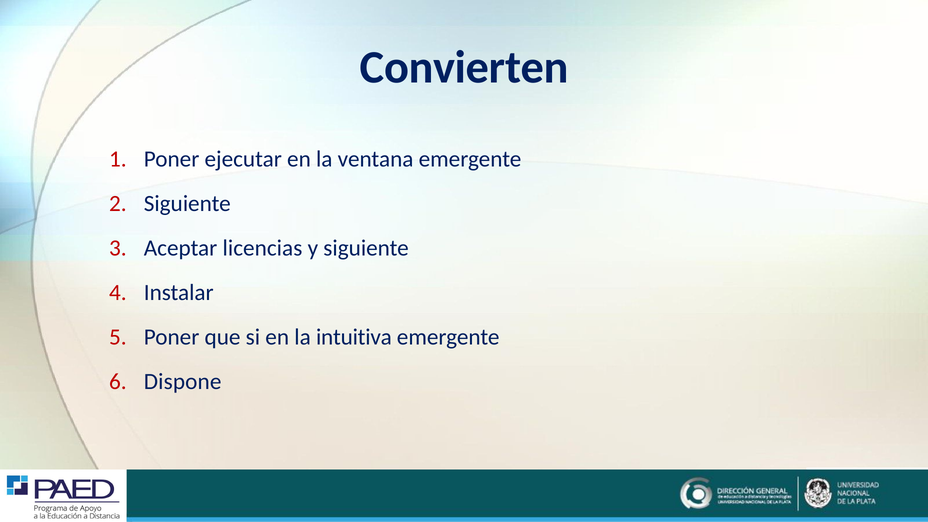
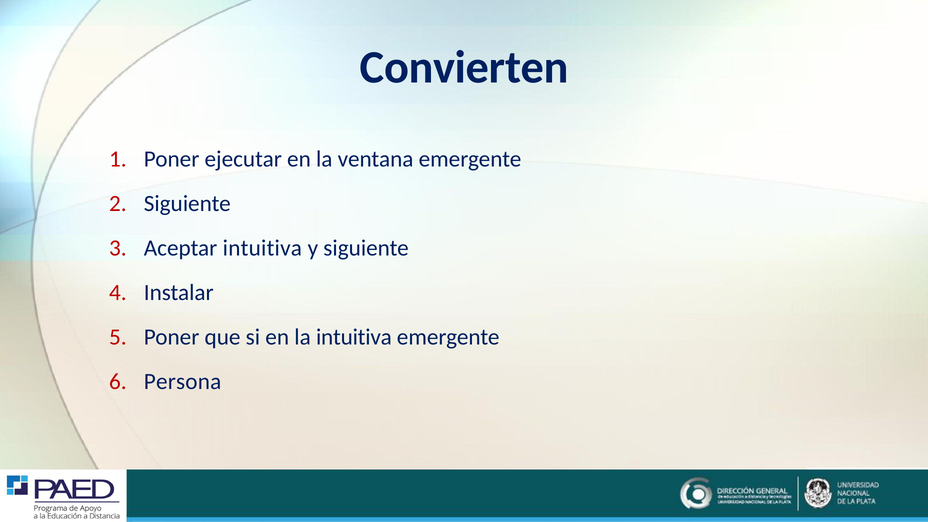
Aceptar licencias: licencias -> intuitiva
Dispone: Dispone -> Persona
